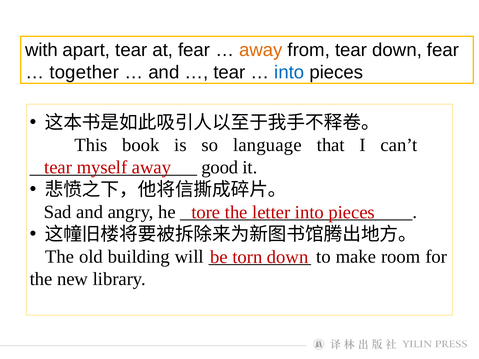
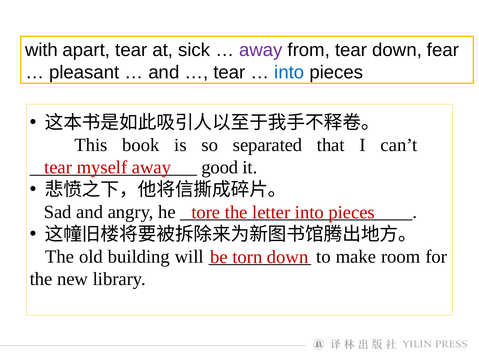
at fear: fear -> sick
away at (261, 50) colour: orange -> purple
together: together -> pleasant
language: language -> separated
